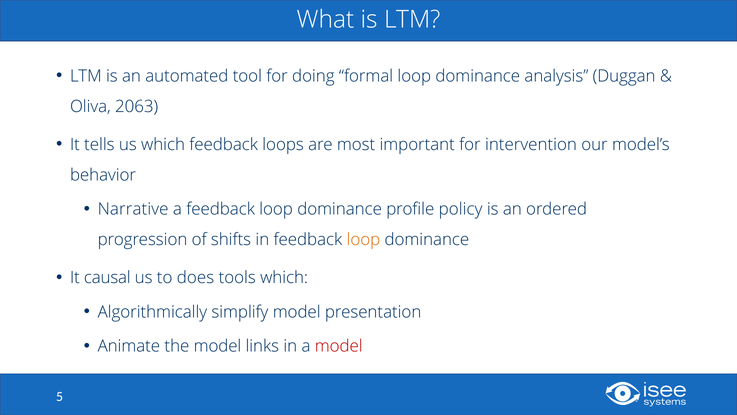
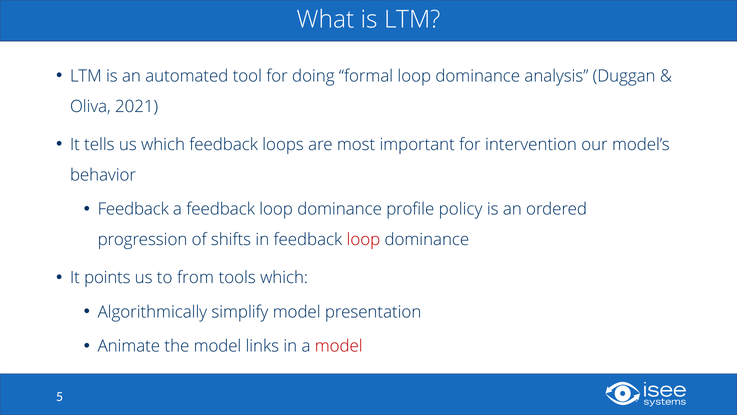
2063: 2063 -> 2021
Narrative at (133, 209): Narrative -> Feedback
loop at (363, 239) colour: orange -> red
causal: causal -> points
does: does -> from
